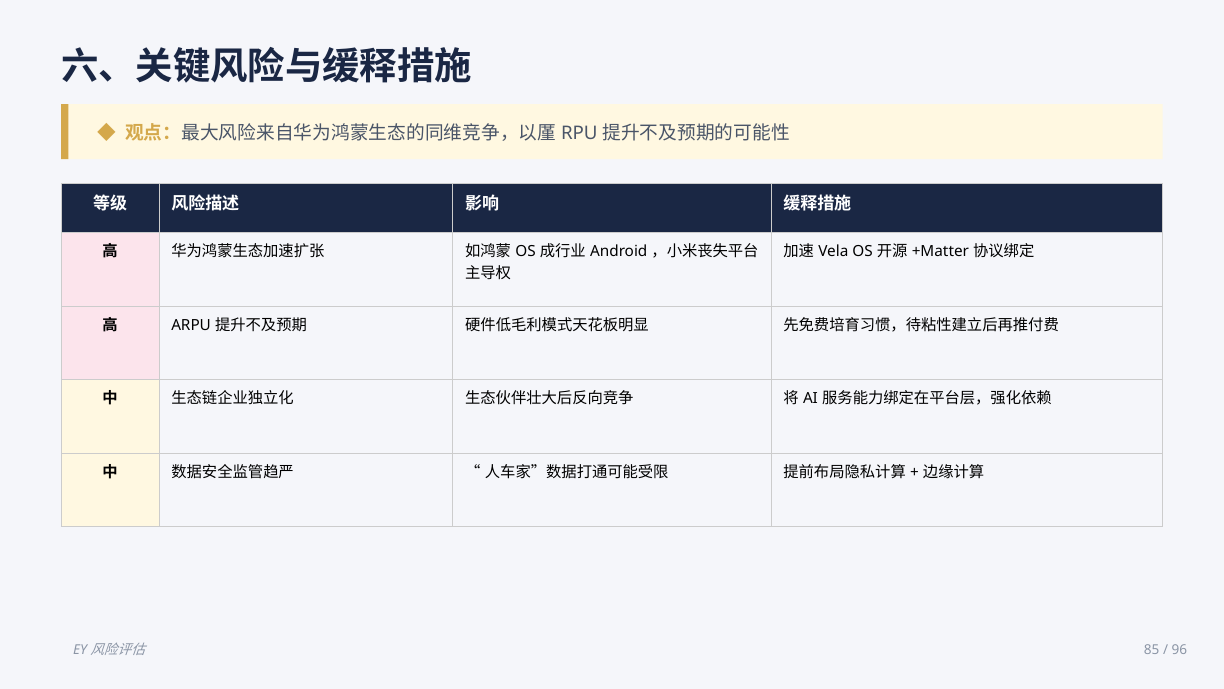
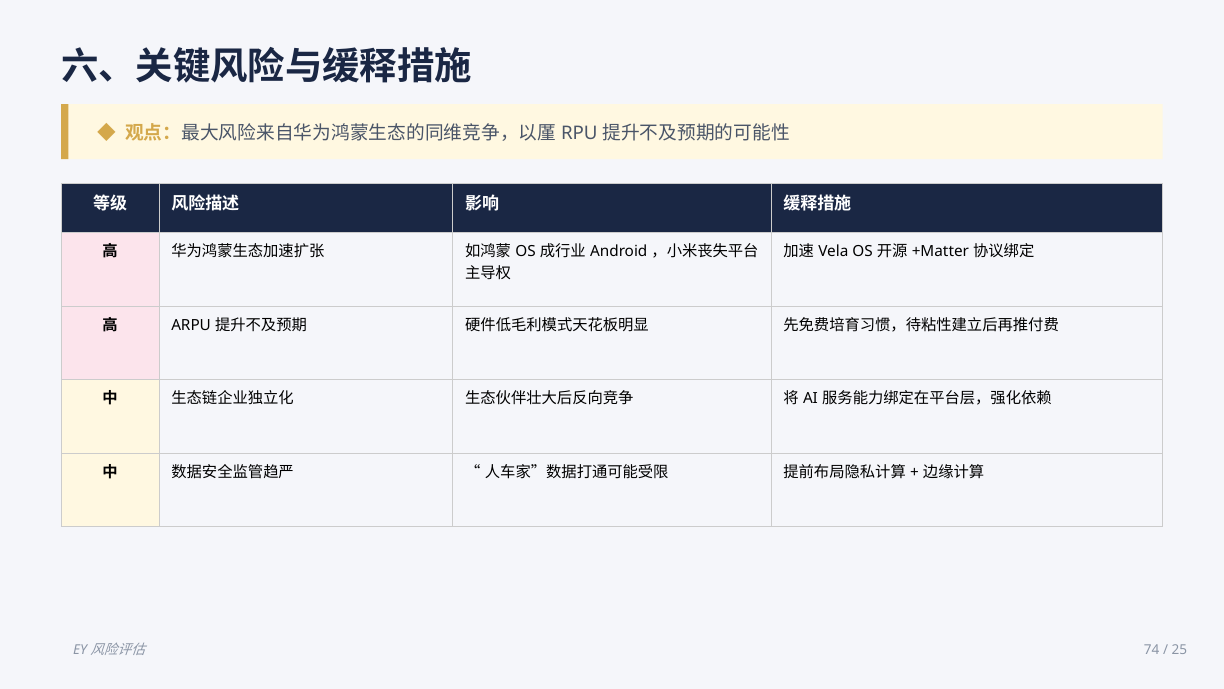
85: 85 -> 74
96: 96 -> 25
